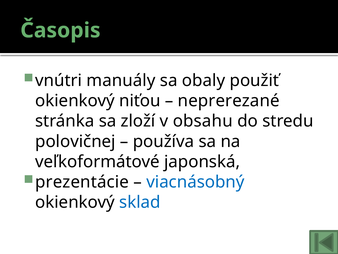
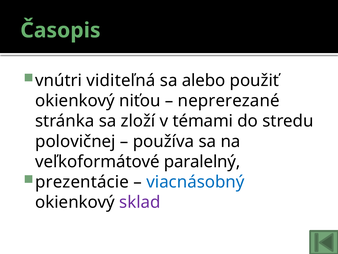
manuály: manuály -> viditeľná
obaly: obaly -> alebo
obsahu: obsahu -> témami
japonská: japonská -> paralelný
sklad colour: blue -> purple
